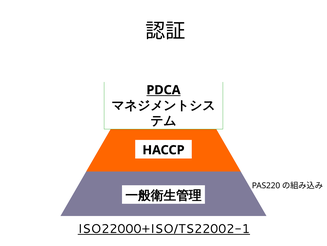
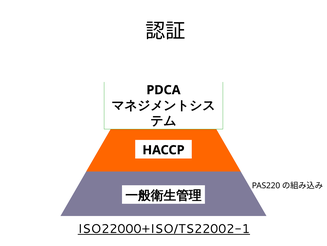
PDCA underline: present -> none
